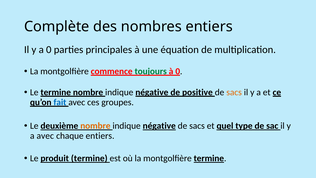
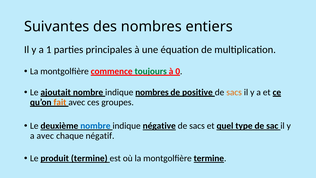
Complète: Complète -> Suivantes
a 0: 0 -> 1
Le termine: termine -> ajoutait
négative at (152, 92): négative -> nombres
fait colour: blue -> orange
nombre at (95, 126) colour: orange -> blue
chaque entiers: entiers -> négatif
